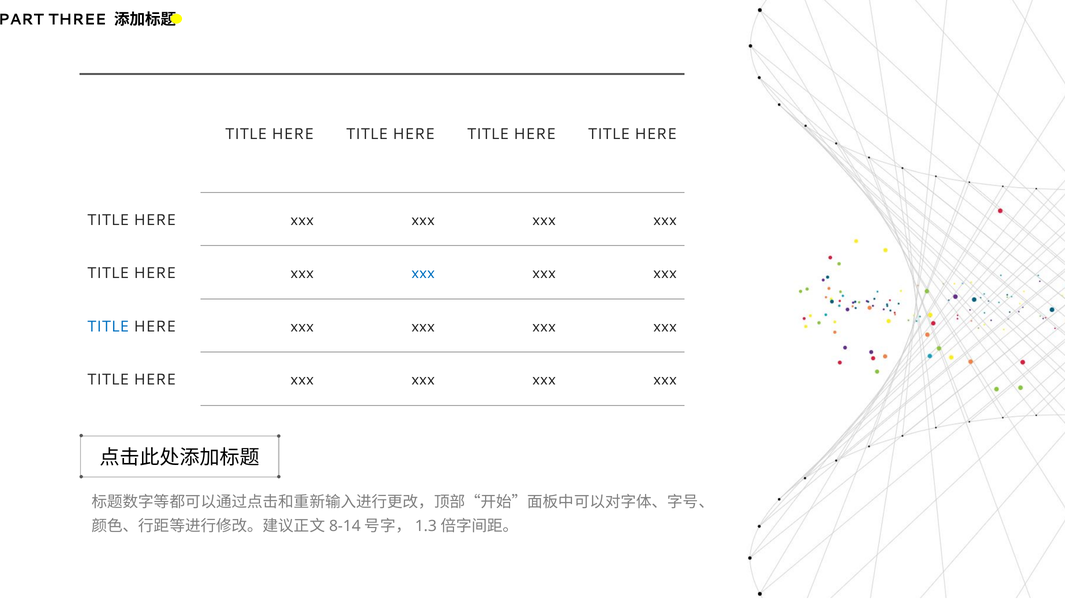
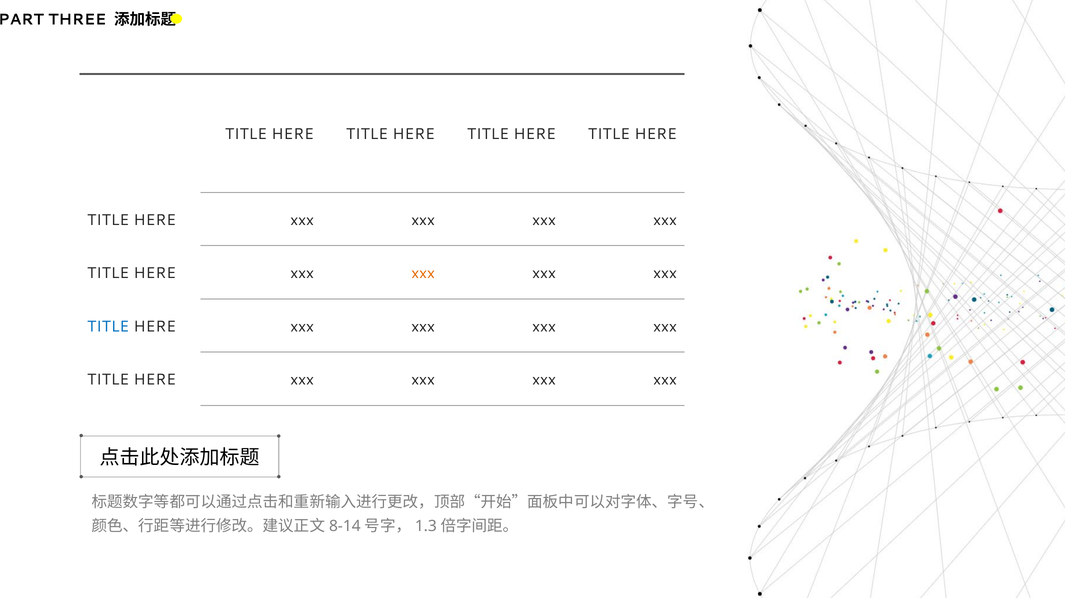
xxx at (423, 273) colour: blue -> orange
